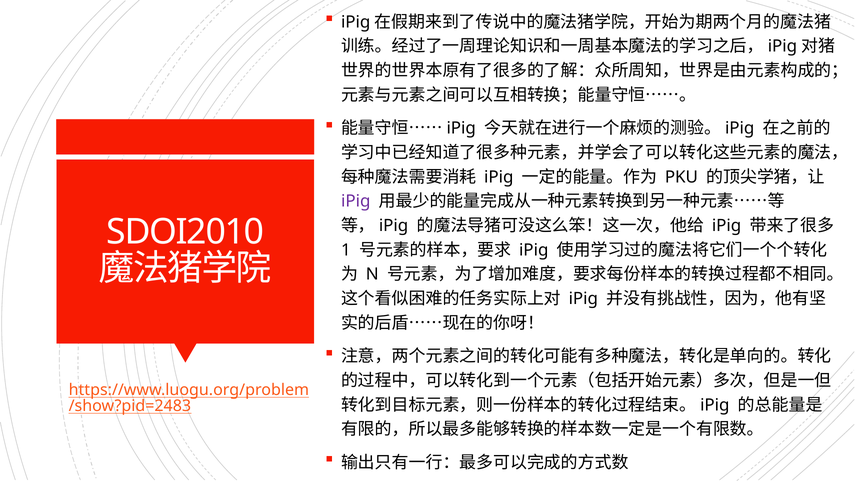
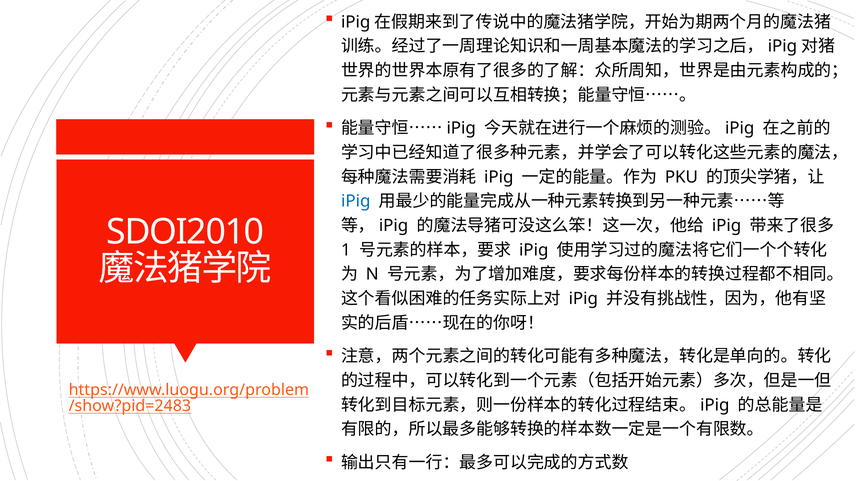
iPig at (356, 202) colour: purple -> blue
